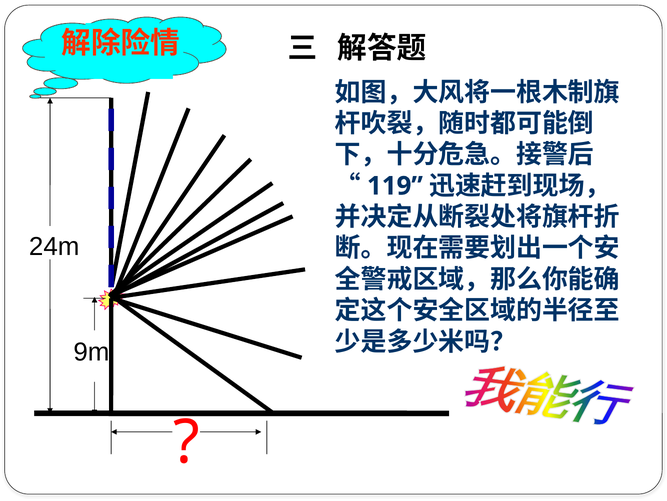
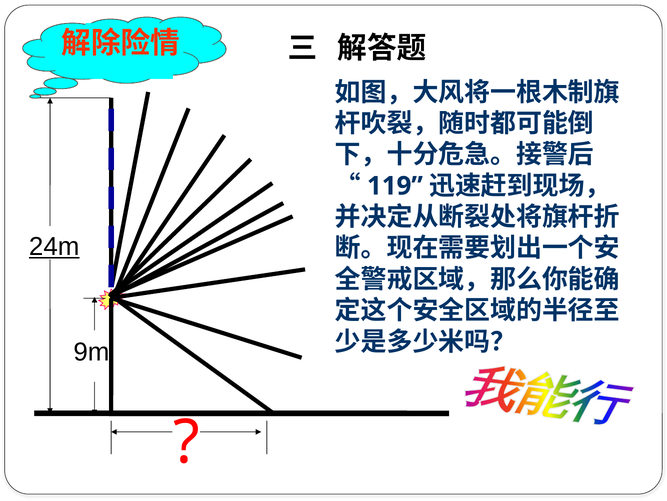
24m underline: none -> present
